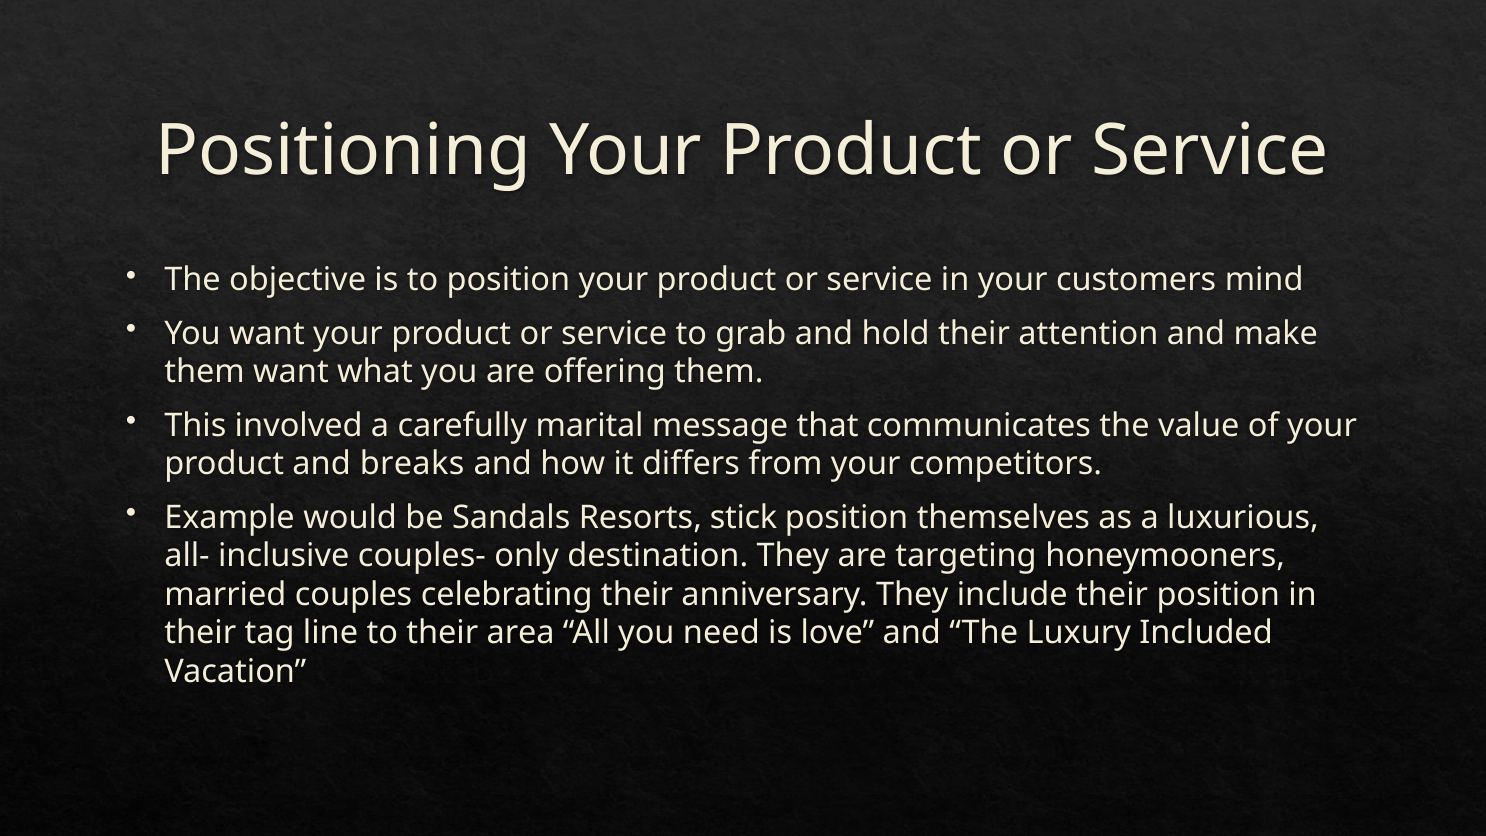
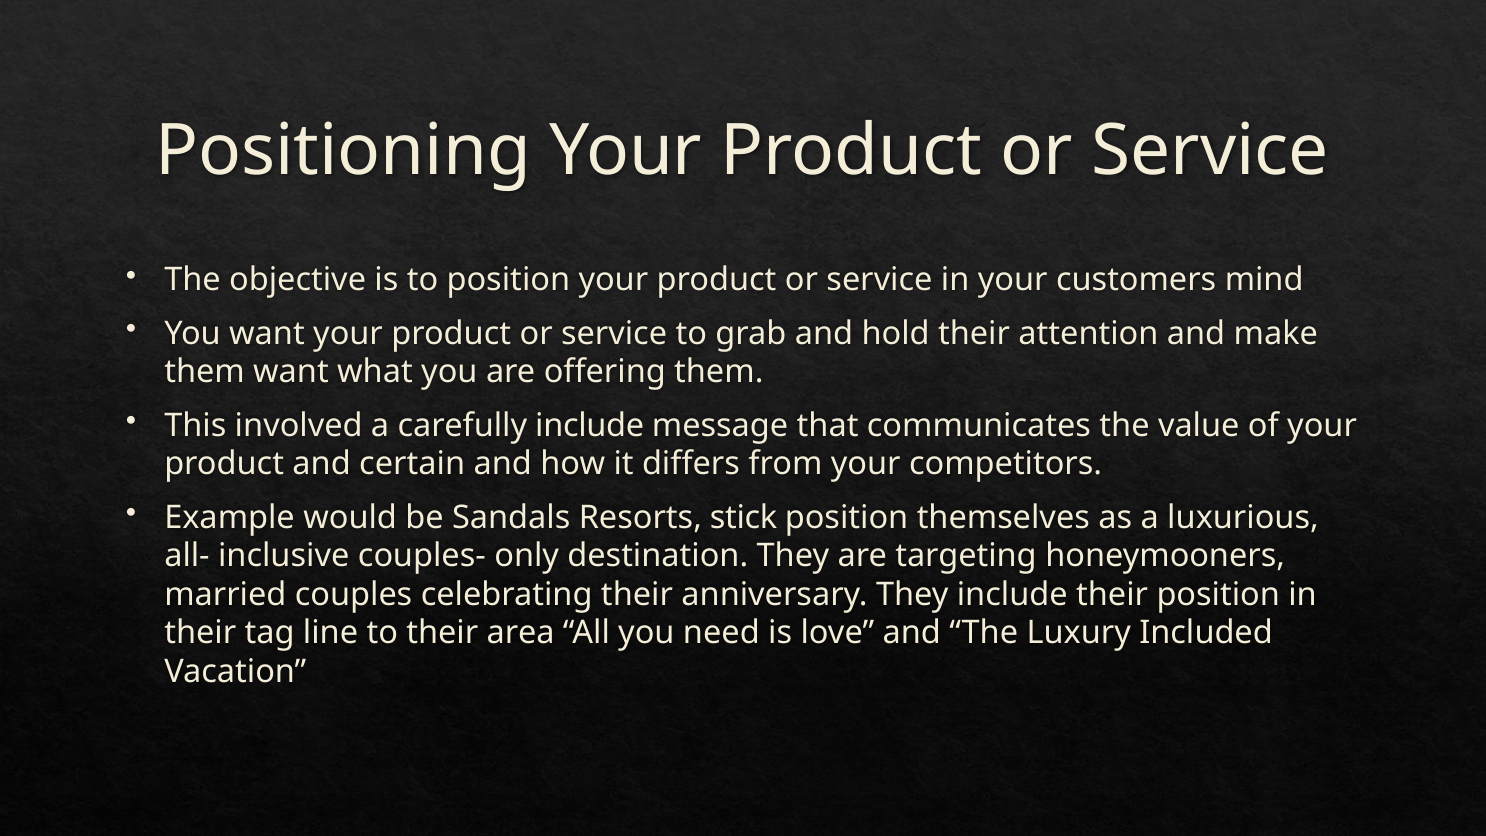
carefully marital: marital -> include
breaks: breaks -> certain
